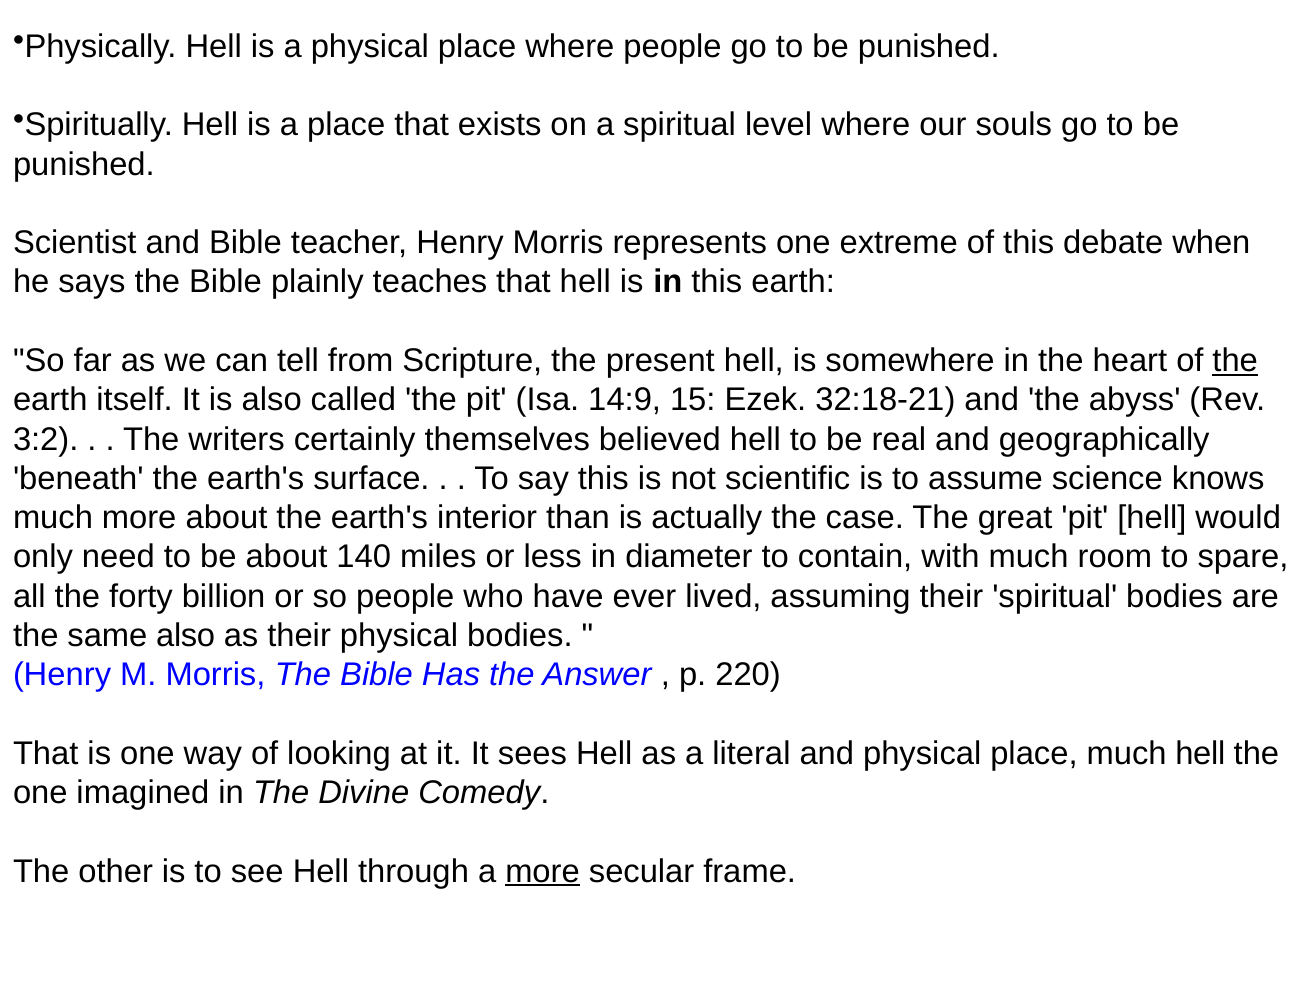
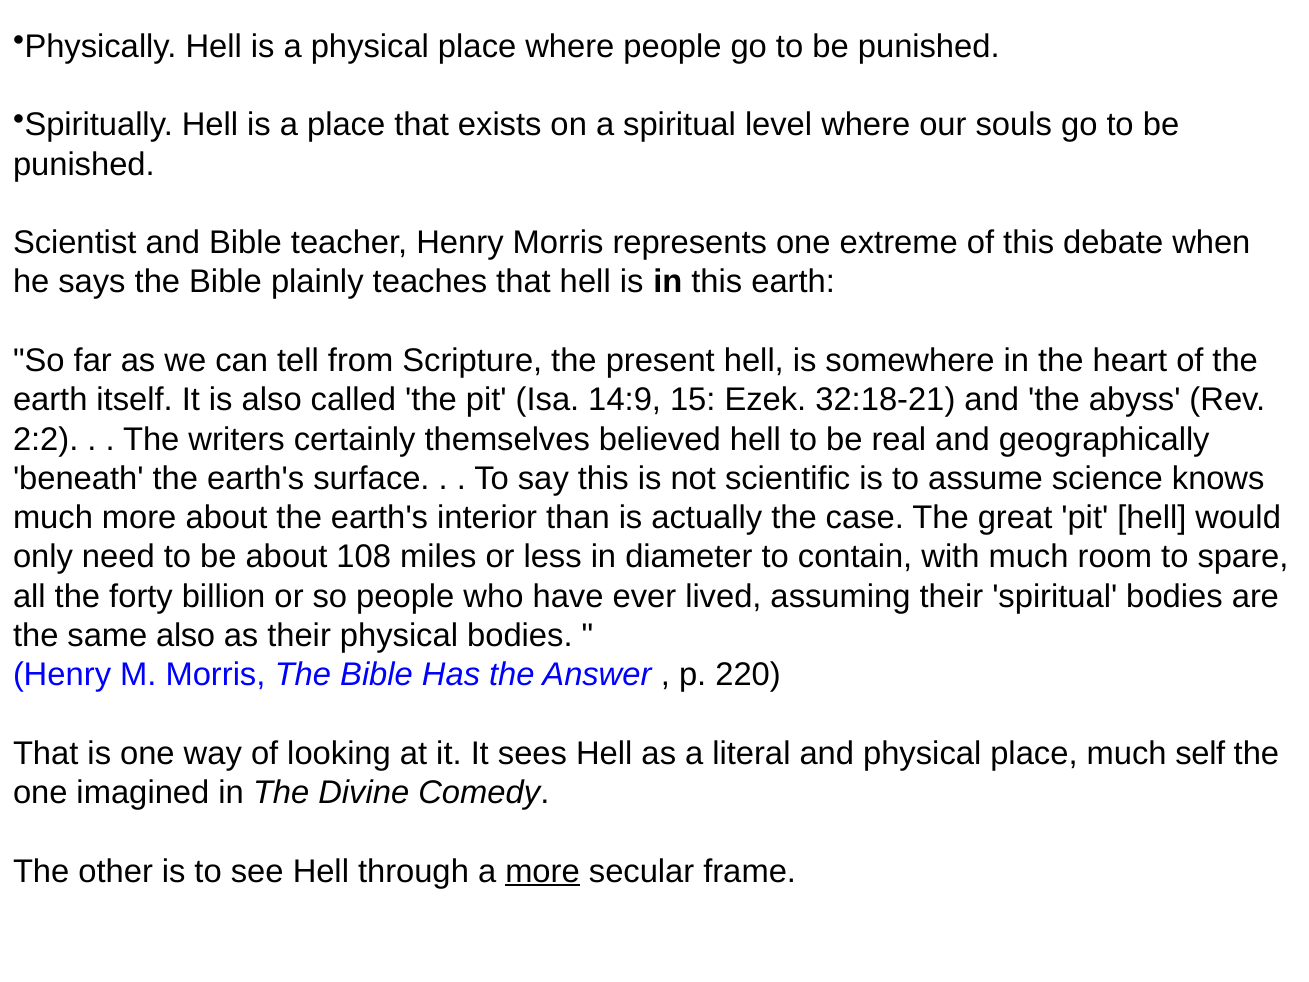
the at (1235, 361) underline: present -> none
3:2: 3:2 -> 2:2
140: 140 -> 108
much hell: hell -> self
